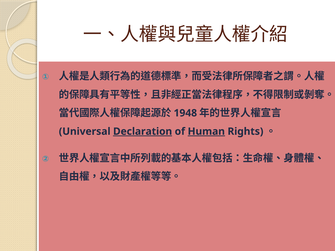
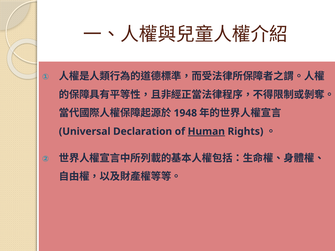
Declaration underline: present -> none
